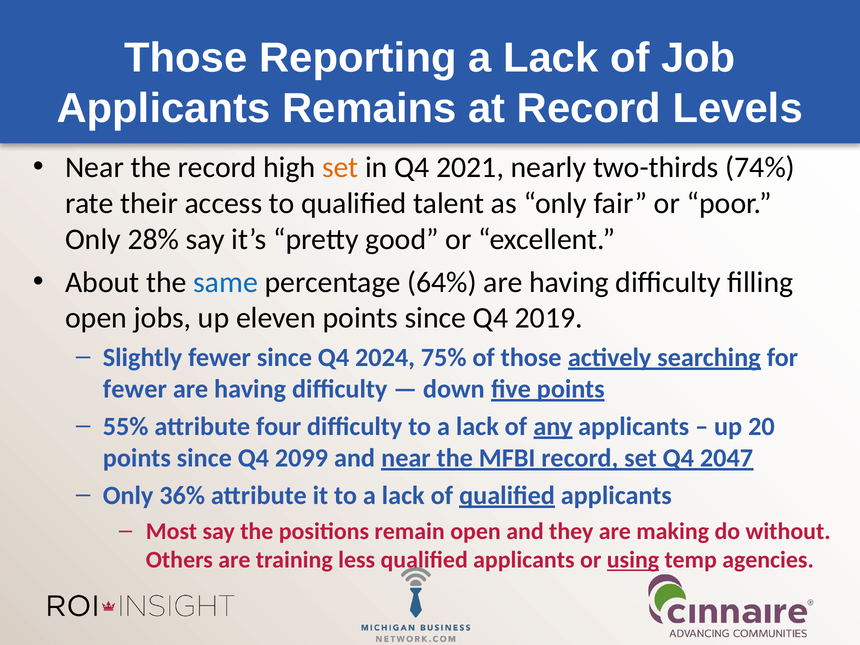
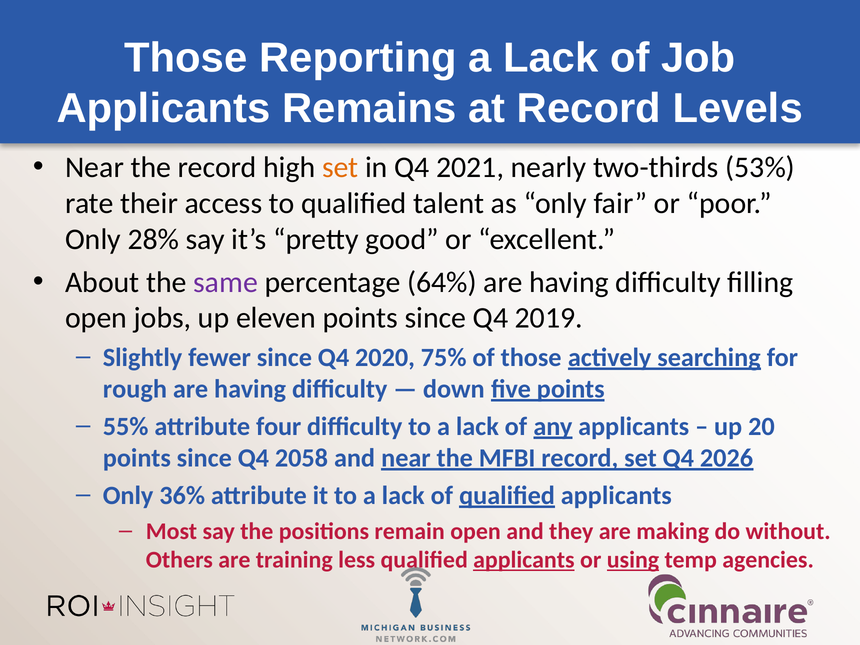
74%: 74% -> 53%
same colour: blue -> purple
2024: 2024 -> 2020
fewer at (135, 389): fewer -> rough
2099: 2099 -> 2058
2047: 2047 -> 2026
applicants at (524, 560) underline: none -> present
